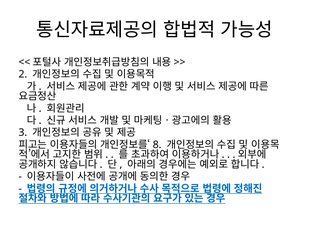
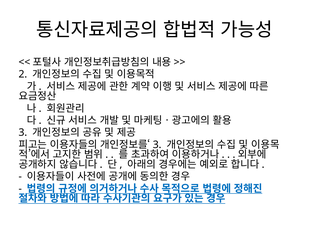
8 at (157, 144): 8 -> 3
